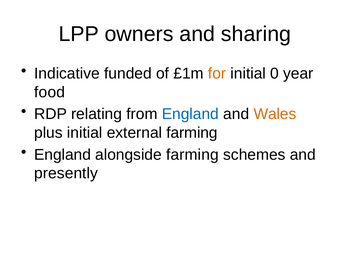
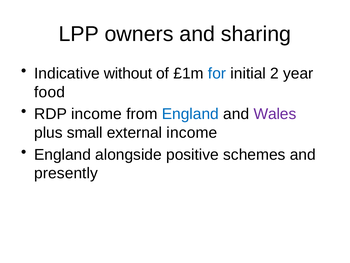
funded: funded -> without
for colour: orange -> blue
0: 0 -> 2
RDP relating: relating -> income
Wales colour: orange -> purple
plus initial: initial -> small
external farming: farming -> income
alongside farming: farming -> positive
